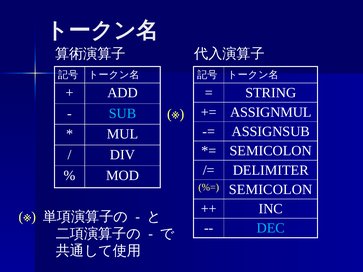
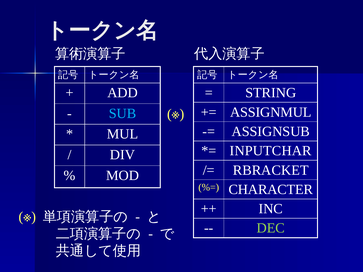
SEMICOLON at (271, 151): SEMICOLON -> INPUTCHAR
DELIMITER: DELIMITER -> RBRACKET
SEMICOLON at (271, 190): SEMICOLON -> CHARACTER
DEC colour: light blue -> light green
